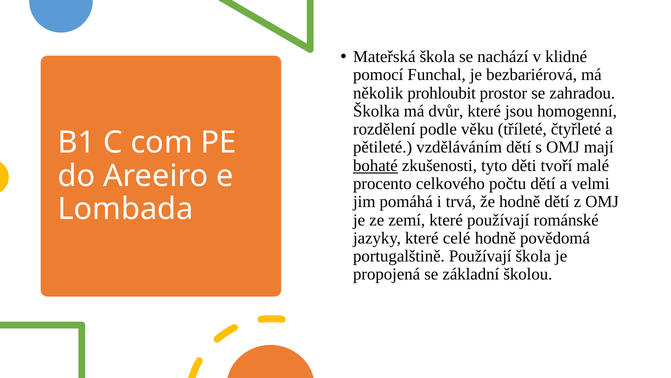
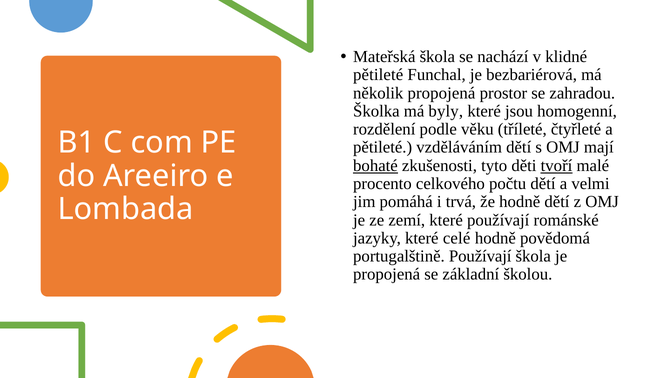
pomocí at (378, 75): pomocí -> pětileté
několik prohloubit: prohloubit -> propojená
dvůr: dvůr -> byly
tvoří underline: none -> present
